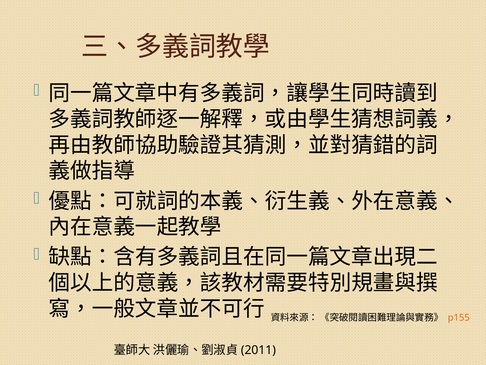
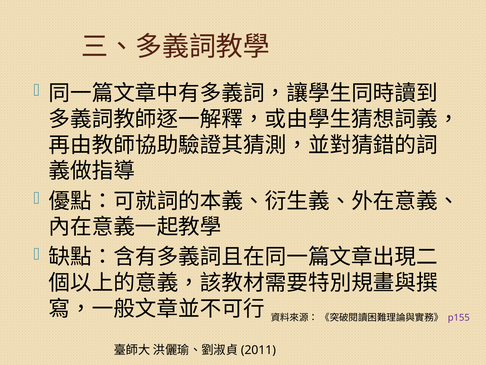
p155 colour: orange -> purple
